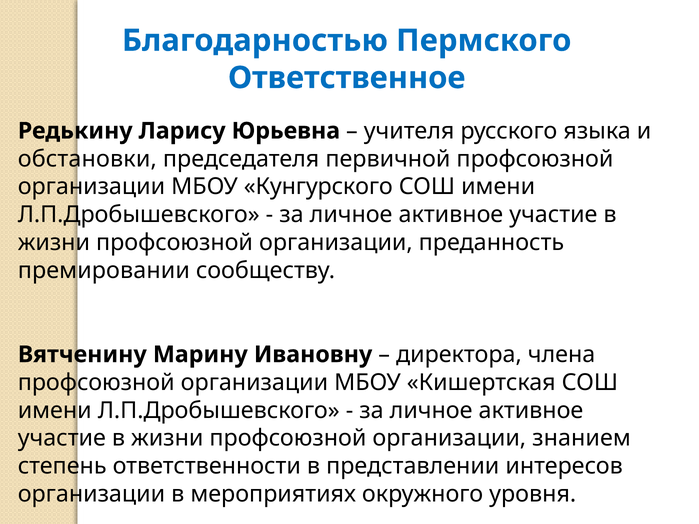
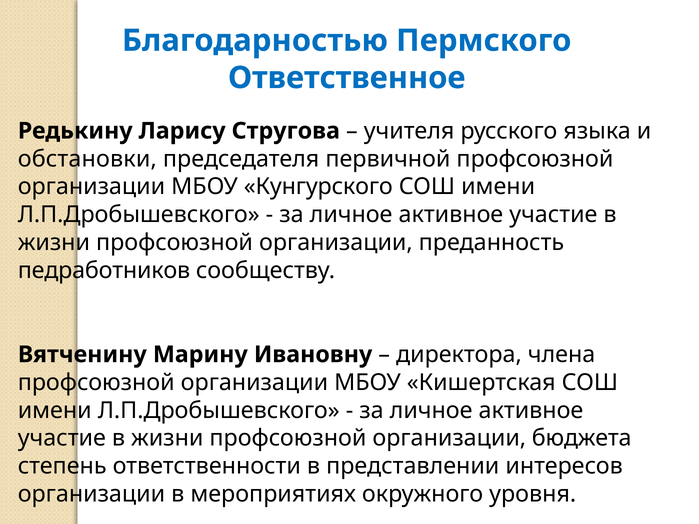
Юрьевна: Юрьевна -> Стругова
премировании: премировании -> педработников
знанием: знанием -> бюджета
